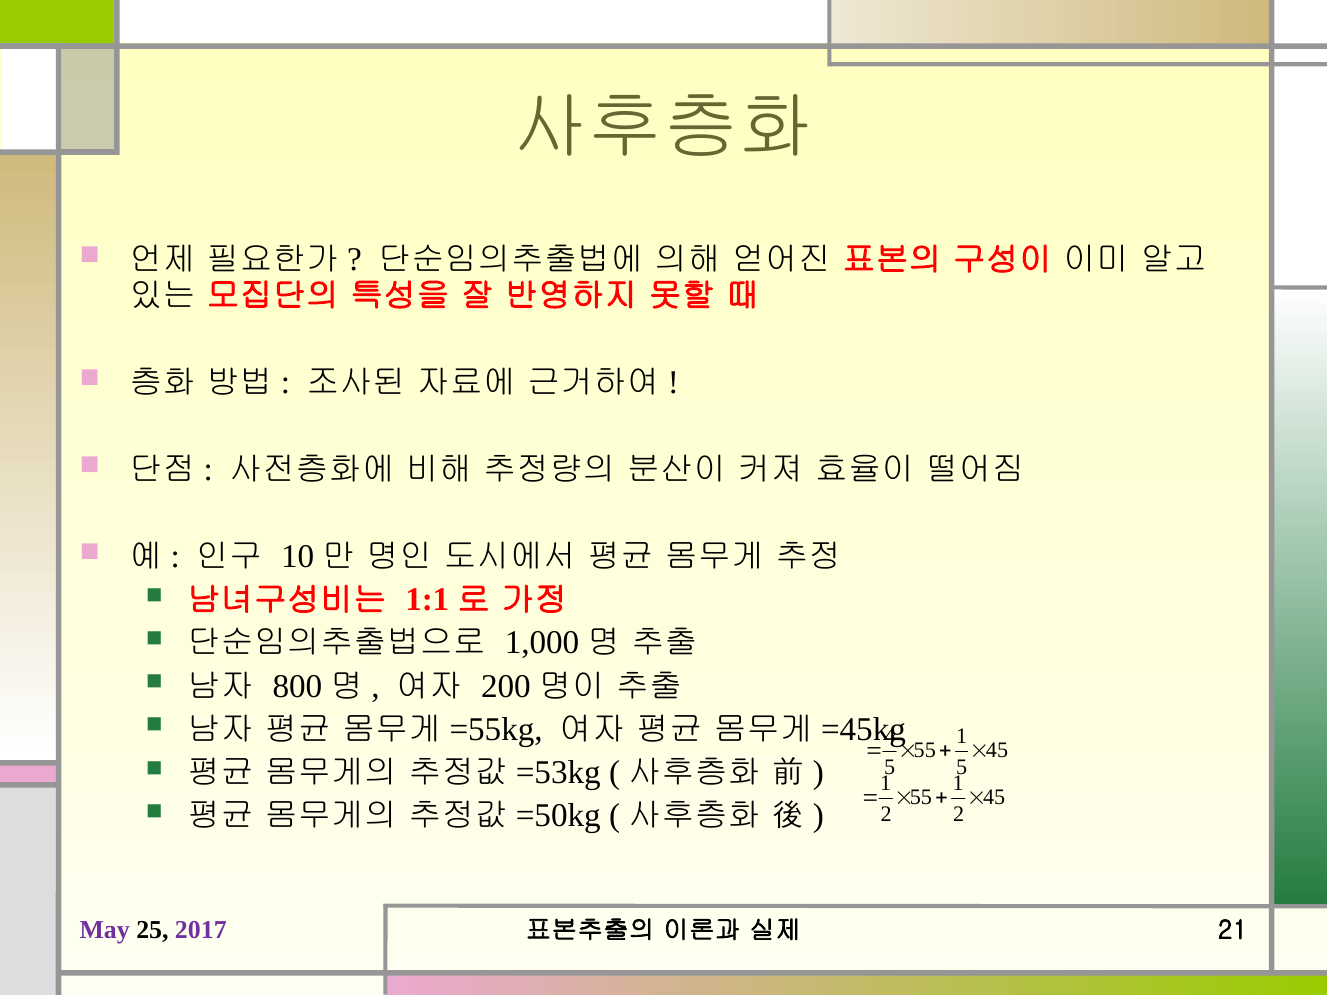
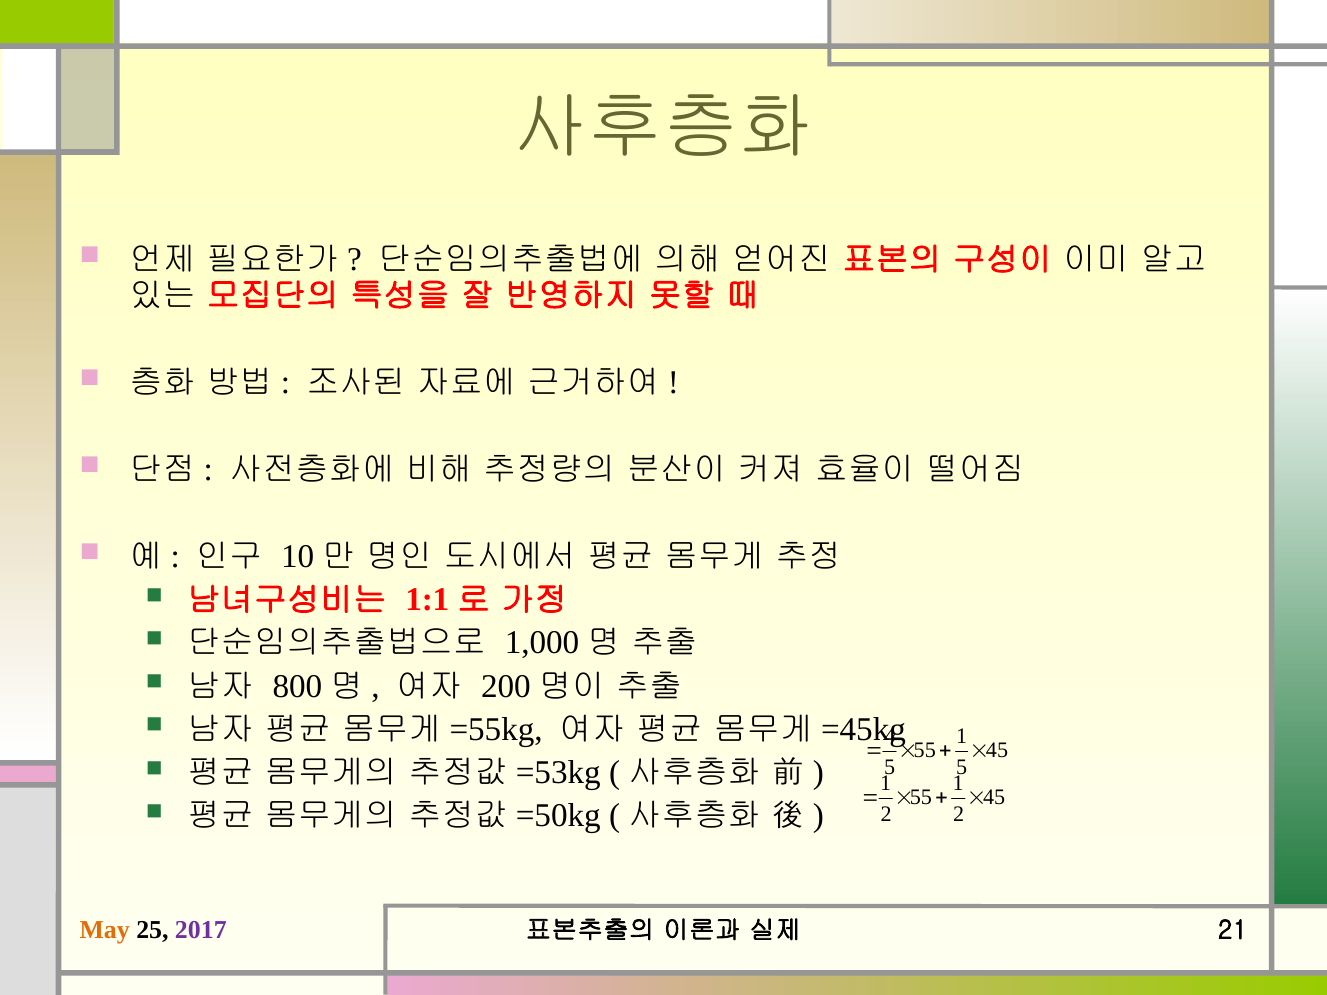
May colour: purple -> orange
